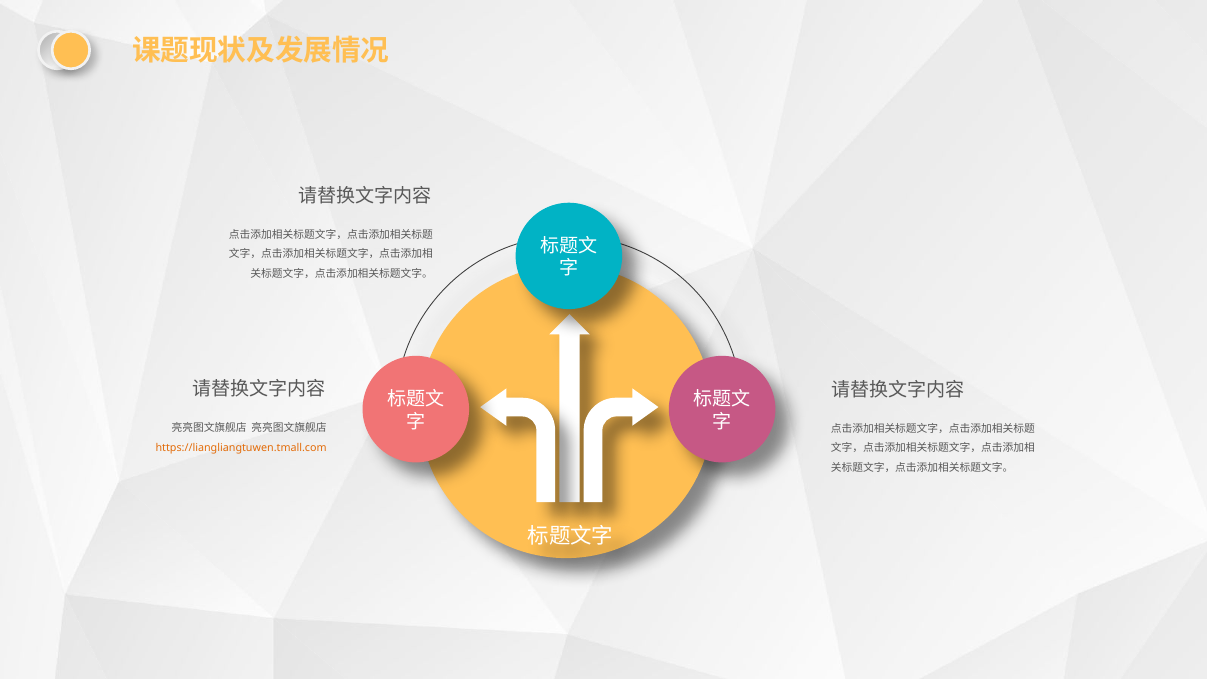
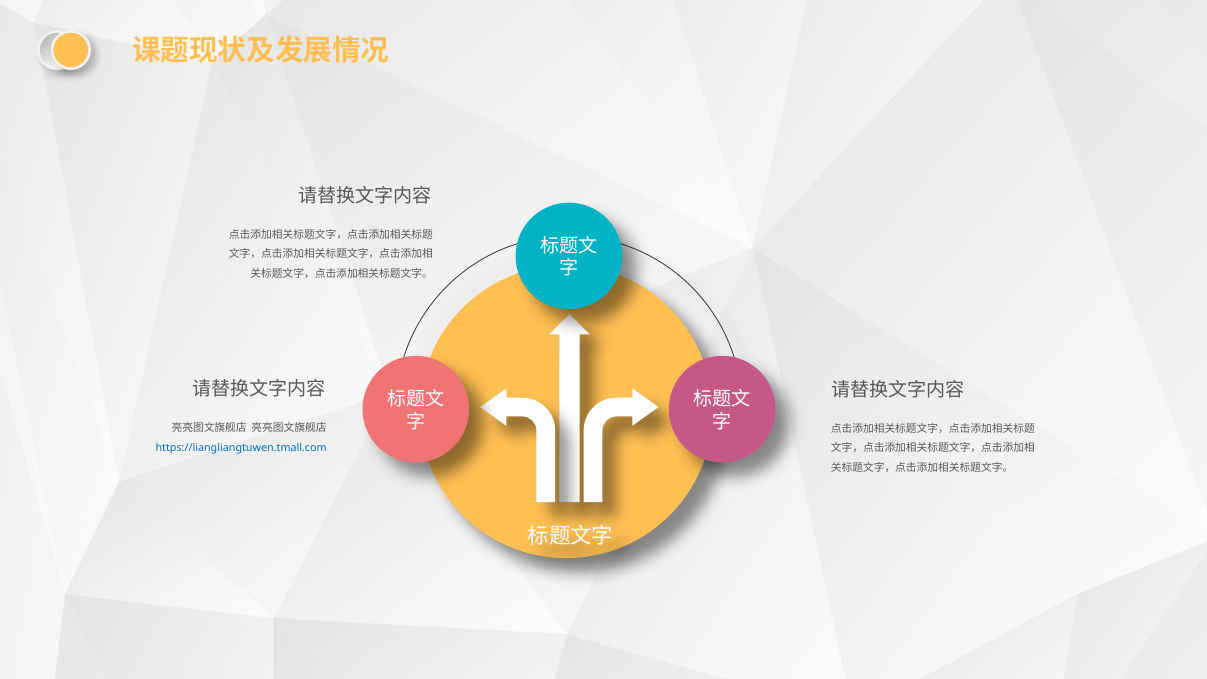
https://liangliangtuwen.tmall.com colour: orange -> blue
